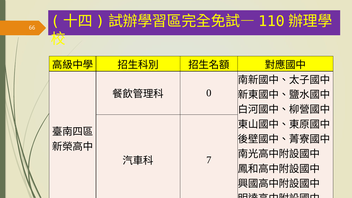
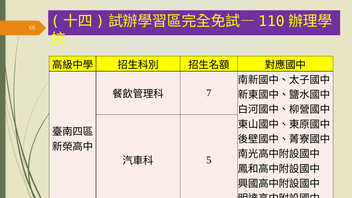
0: 0 -> 7
7: 7 -> 5
